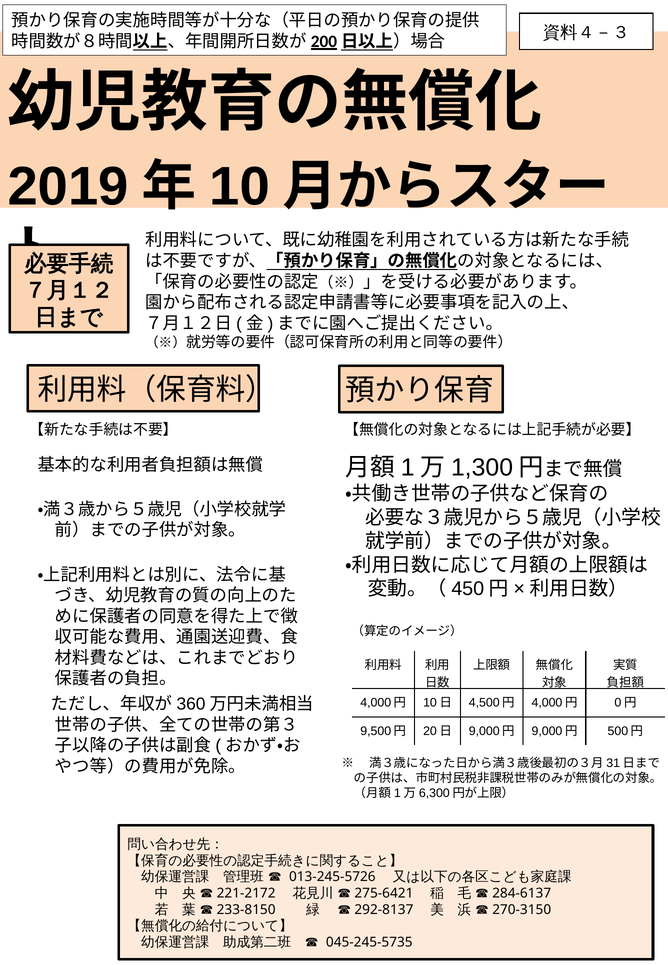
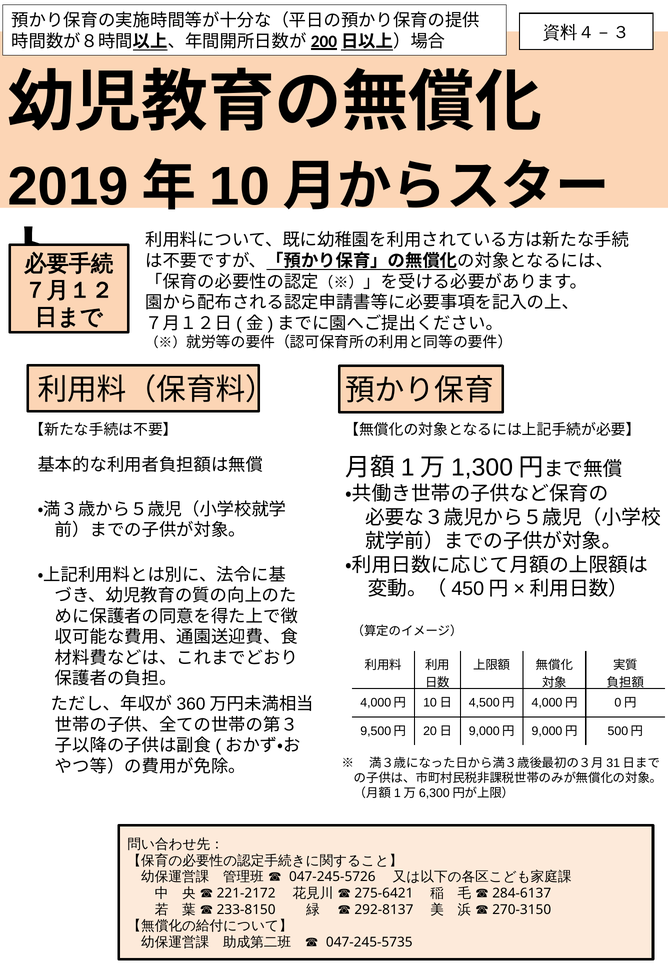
013‐245‐5726: 013‐245‐5726 -> 047‐245‐5726
045‐245‐5735: 045‐245‐5735 -> 047‐245‐5735
